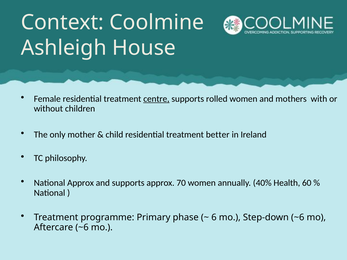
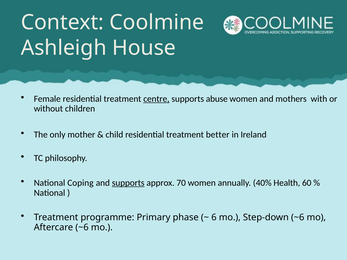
rolled: rolled -> abuse
National Approx: Approx -> Coping
supports at (128, 183) underline: none -> present
